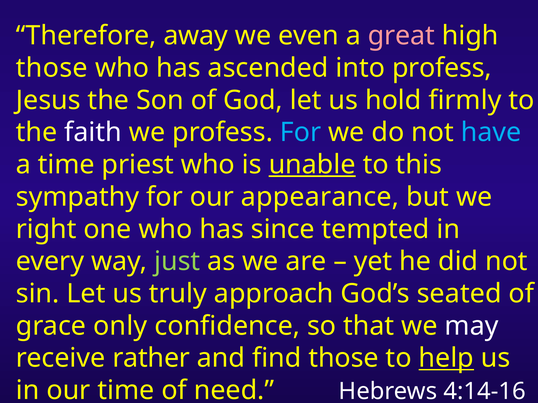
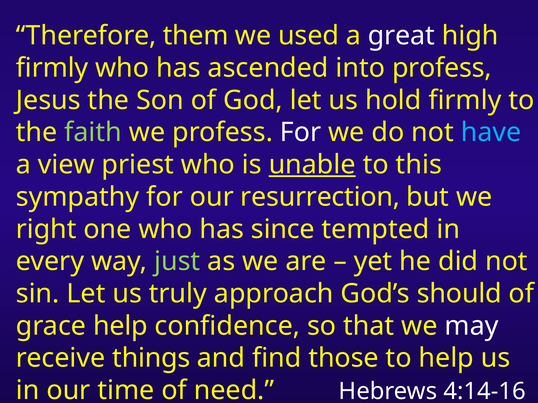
away: away -> them
even: even -> used
great colour: pink -> white
those at (52, 68): those -> firmly
faith colour: white -> light green
For at (301, 133) colour: light blue -> white
a time: time -> view
appearance: appearance -> resurrection
seated: seated -> should
grace only: only -> help
rather: rather -> things
help at (446, 359) underline: present -> none
